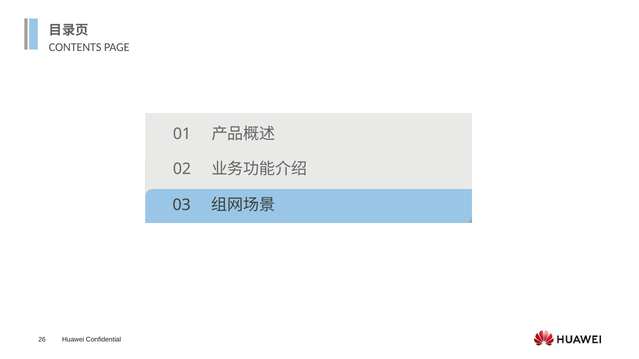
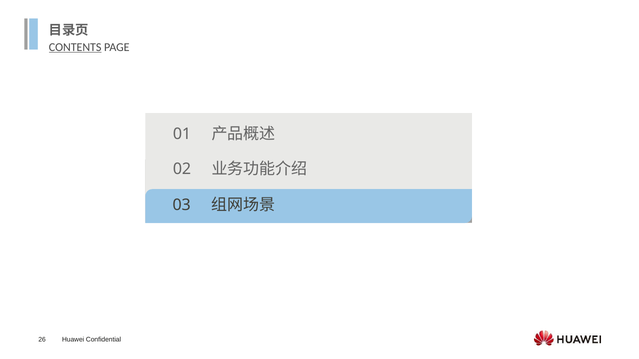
CONTENTS underline: none -> present
